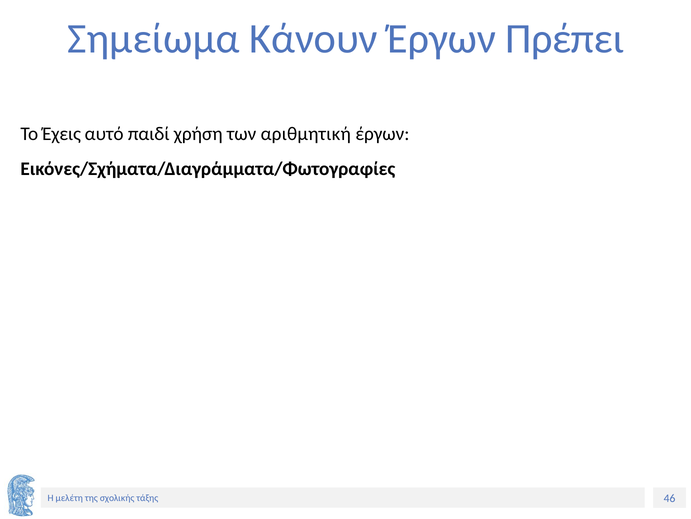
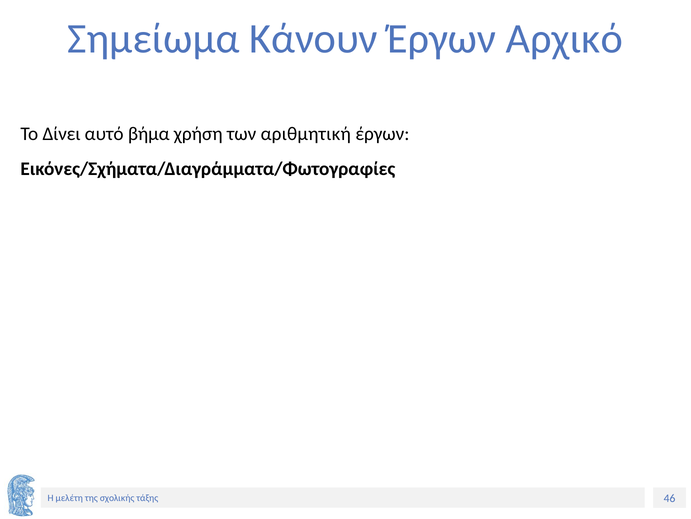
Πρέπει: Πρέπει -> Αρχικό
Έχεις: Έχεις -> Δίνει
παιδί: παιδί -> βήμα
